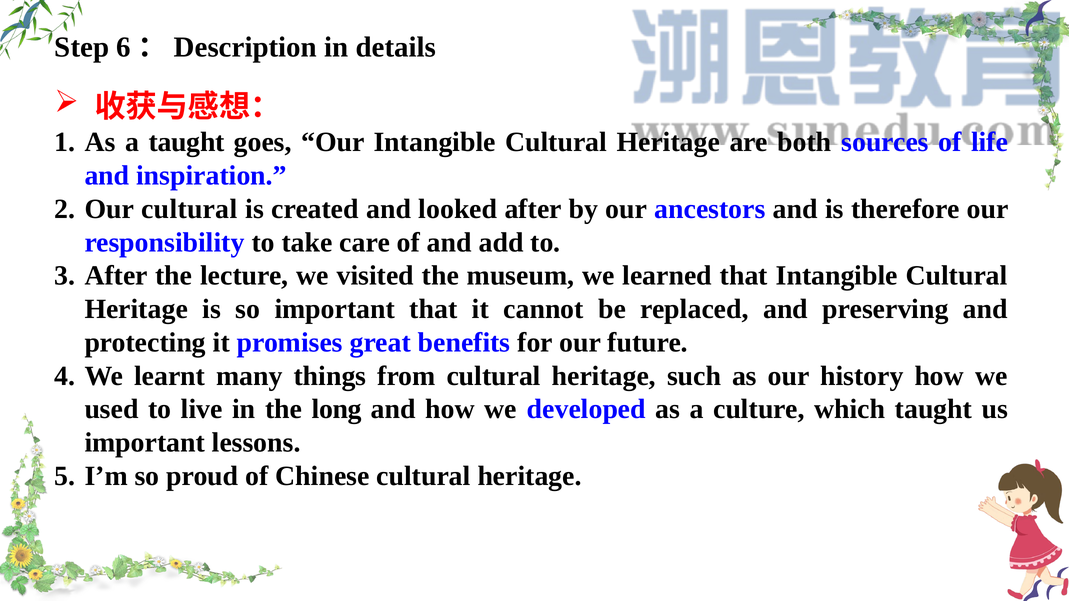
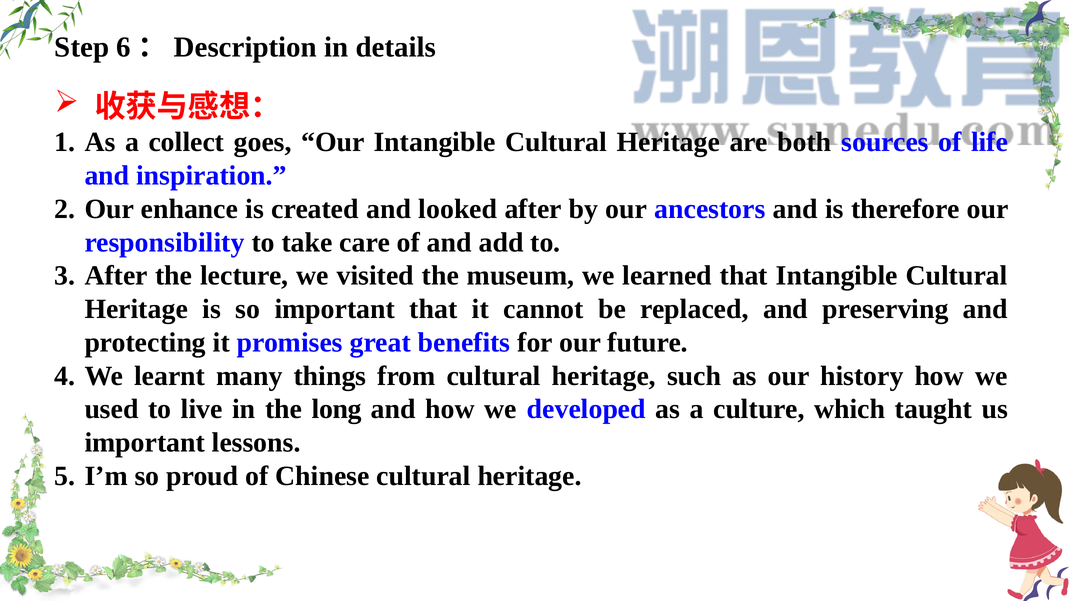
a taught: taught -> collect
Our cultural: cultural -> enhance
